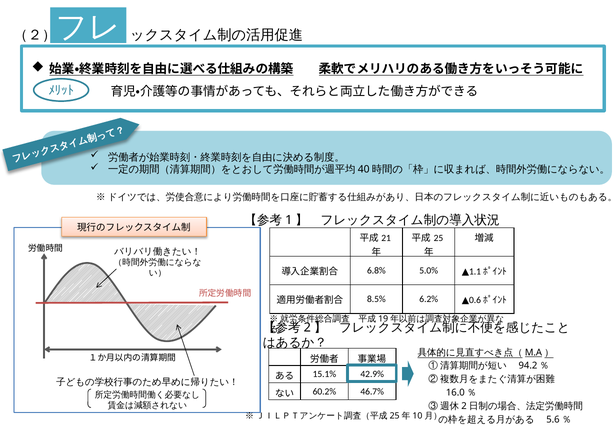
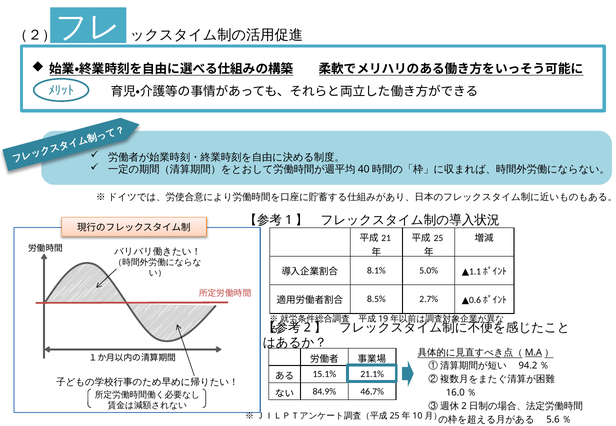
6.8%: 6.8% -> 8.1%
6.2%: 6.2% -> 2.7%
42.9%: 42.9% -> 21.1%
60.2%: 60.2% -> 84.9%
